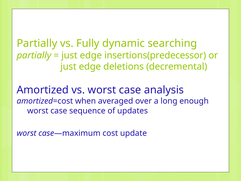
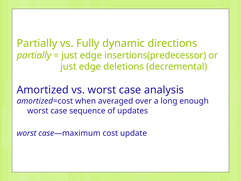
searching: searching -> directions
